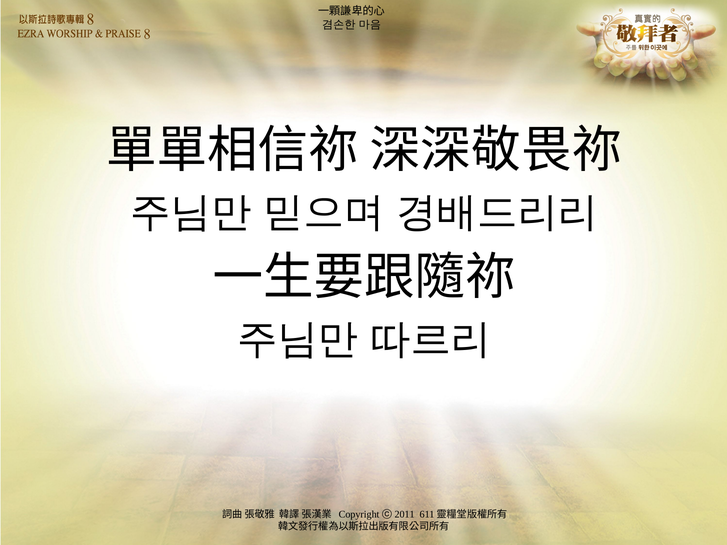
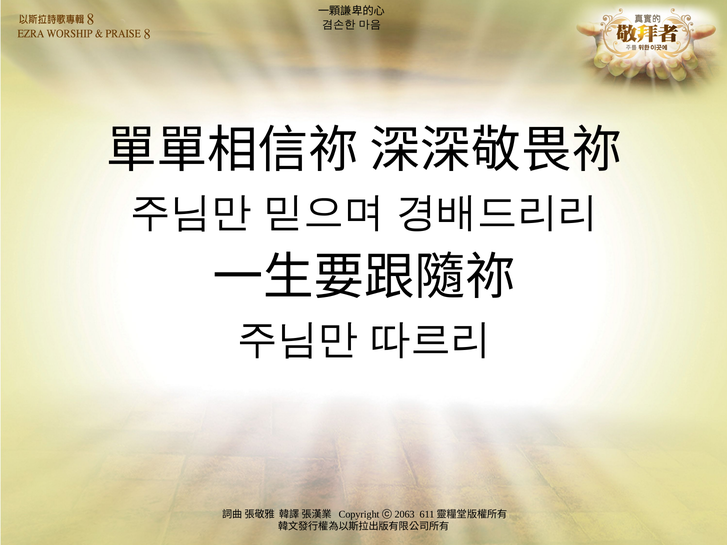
2011: 2011 -> 2063
